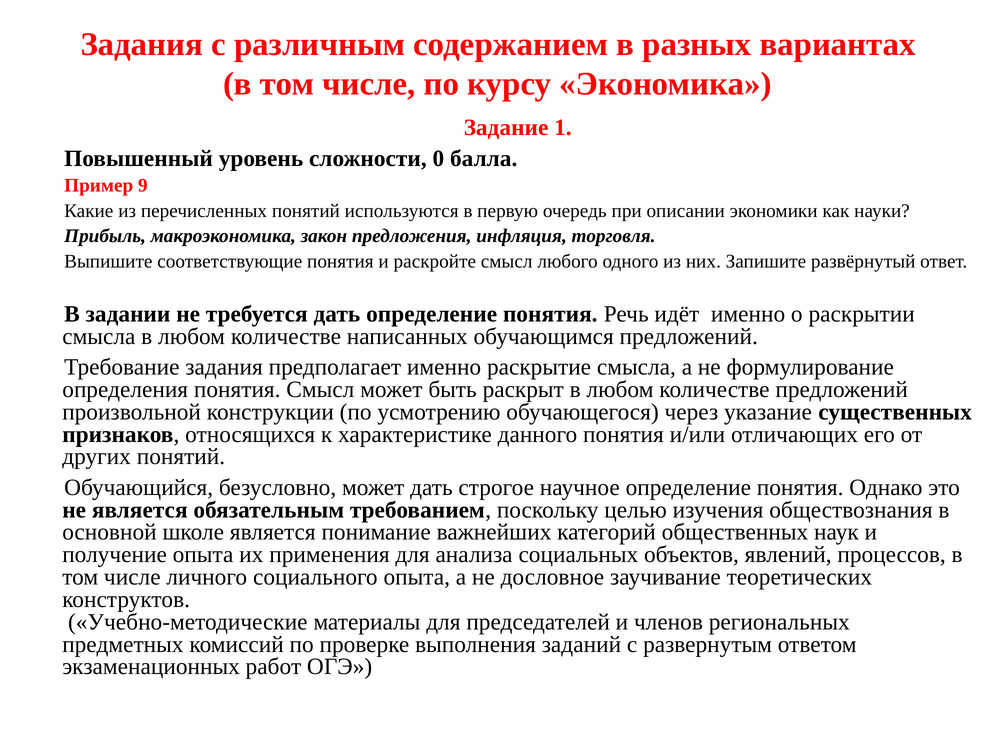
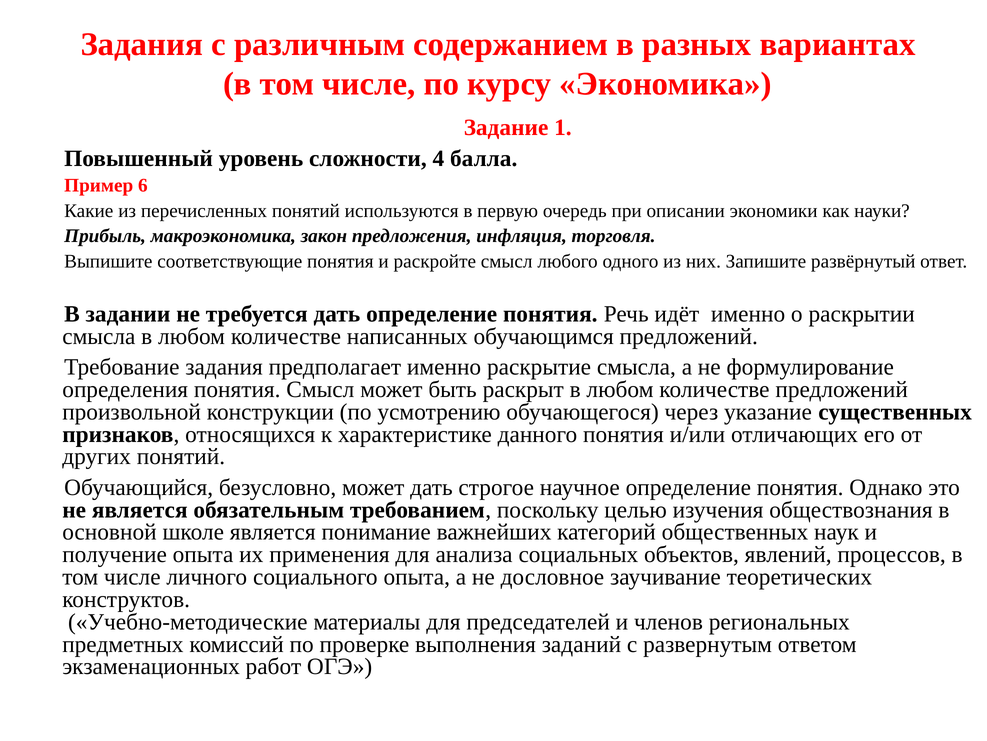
0: 0 -> 4
9: 9 -> 6
